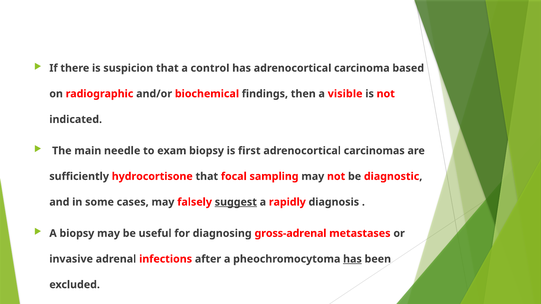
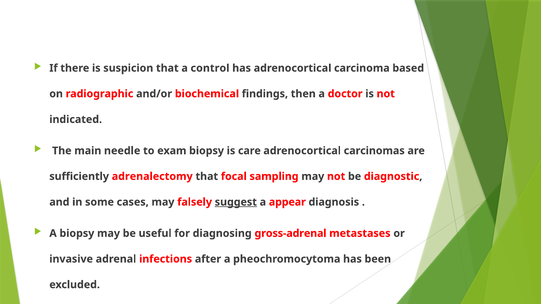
visible: visible -> doctor
first: first -> care
hydrocortisone: hydrocortisone -> adrenalectomy
rapidly: rapidly -> appear
has at (352, 259) underline: present -> none
